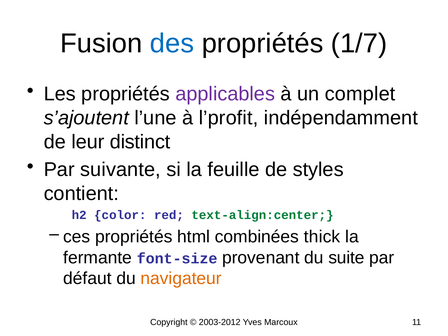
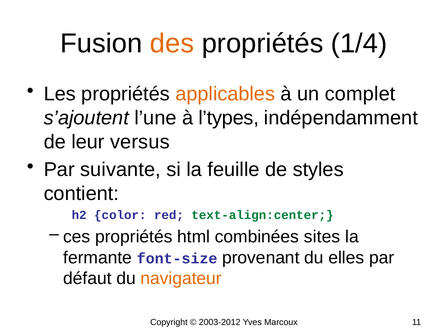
des colour: blue -> orange
1/7: 1/7 -> 1/4
applicables colour: purple -> orange
l’profit: l’profit -> l’types
distinct: distinct -> versus
thick: thick -> sites
suite: suite -> elles
